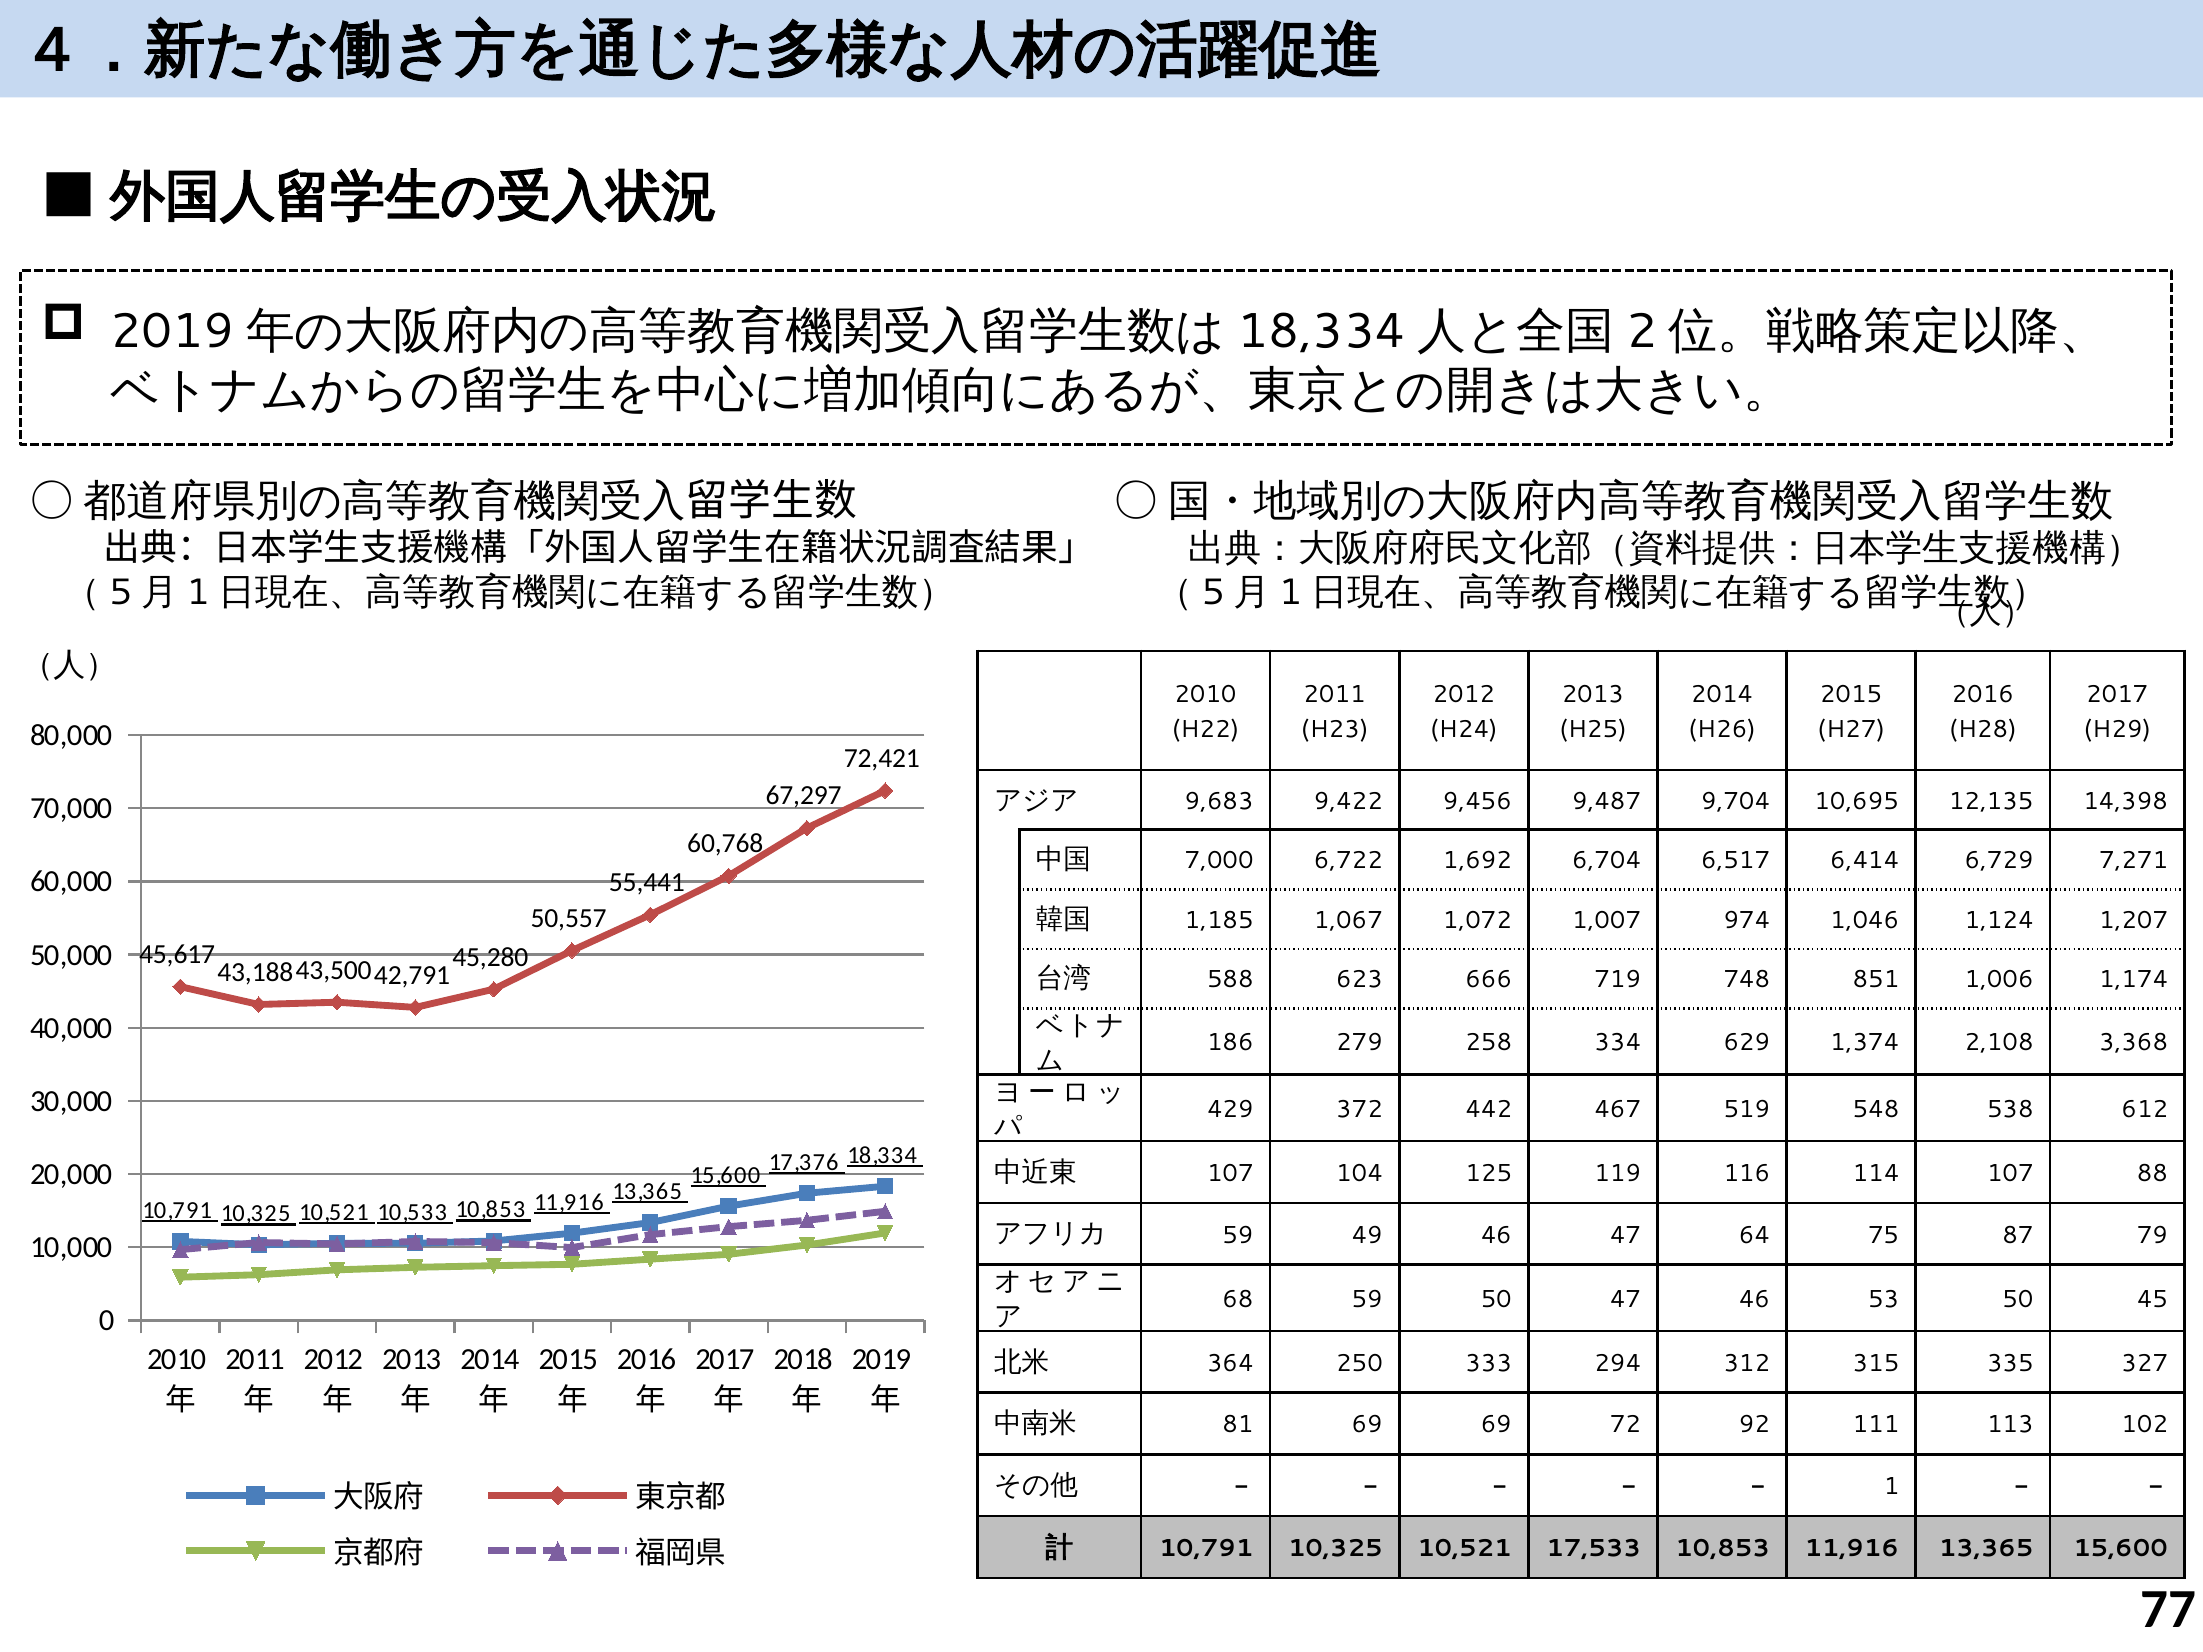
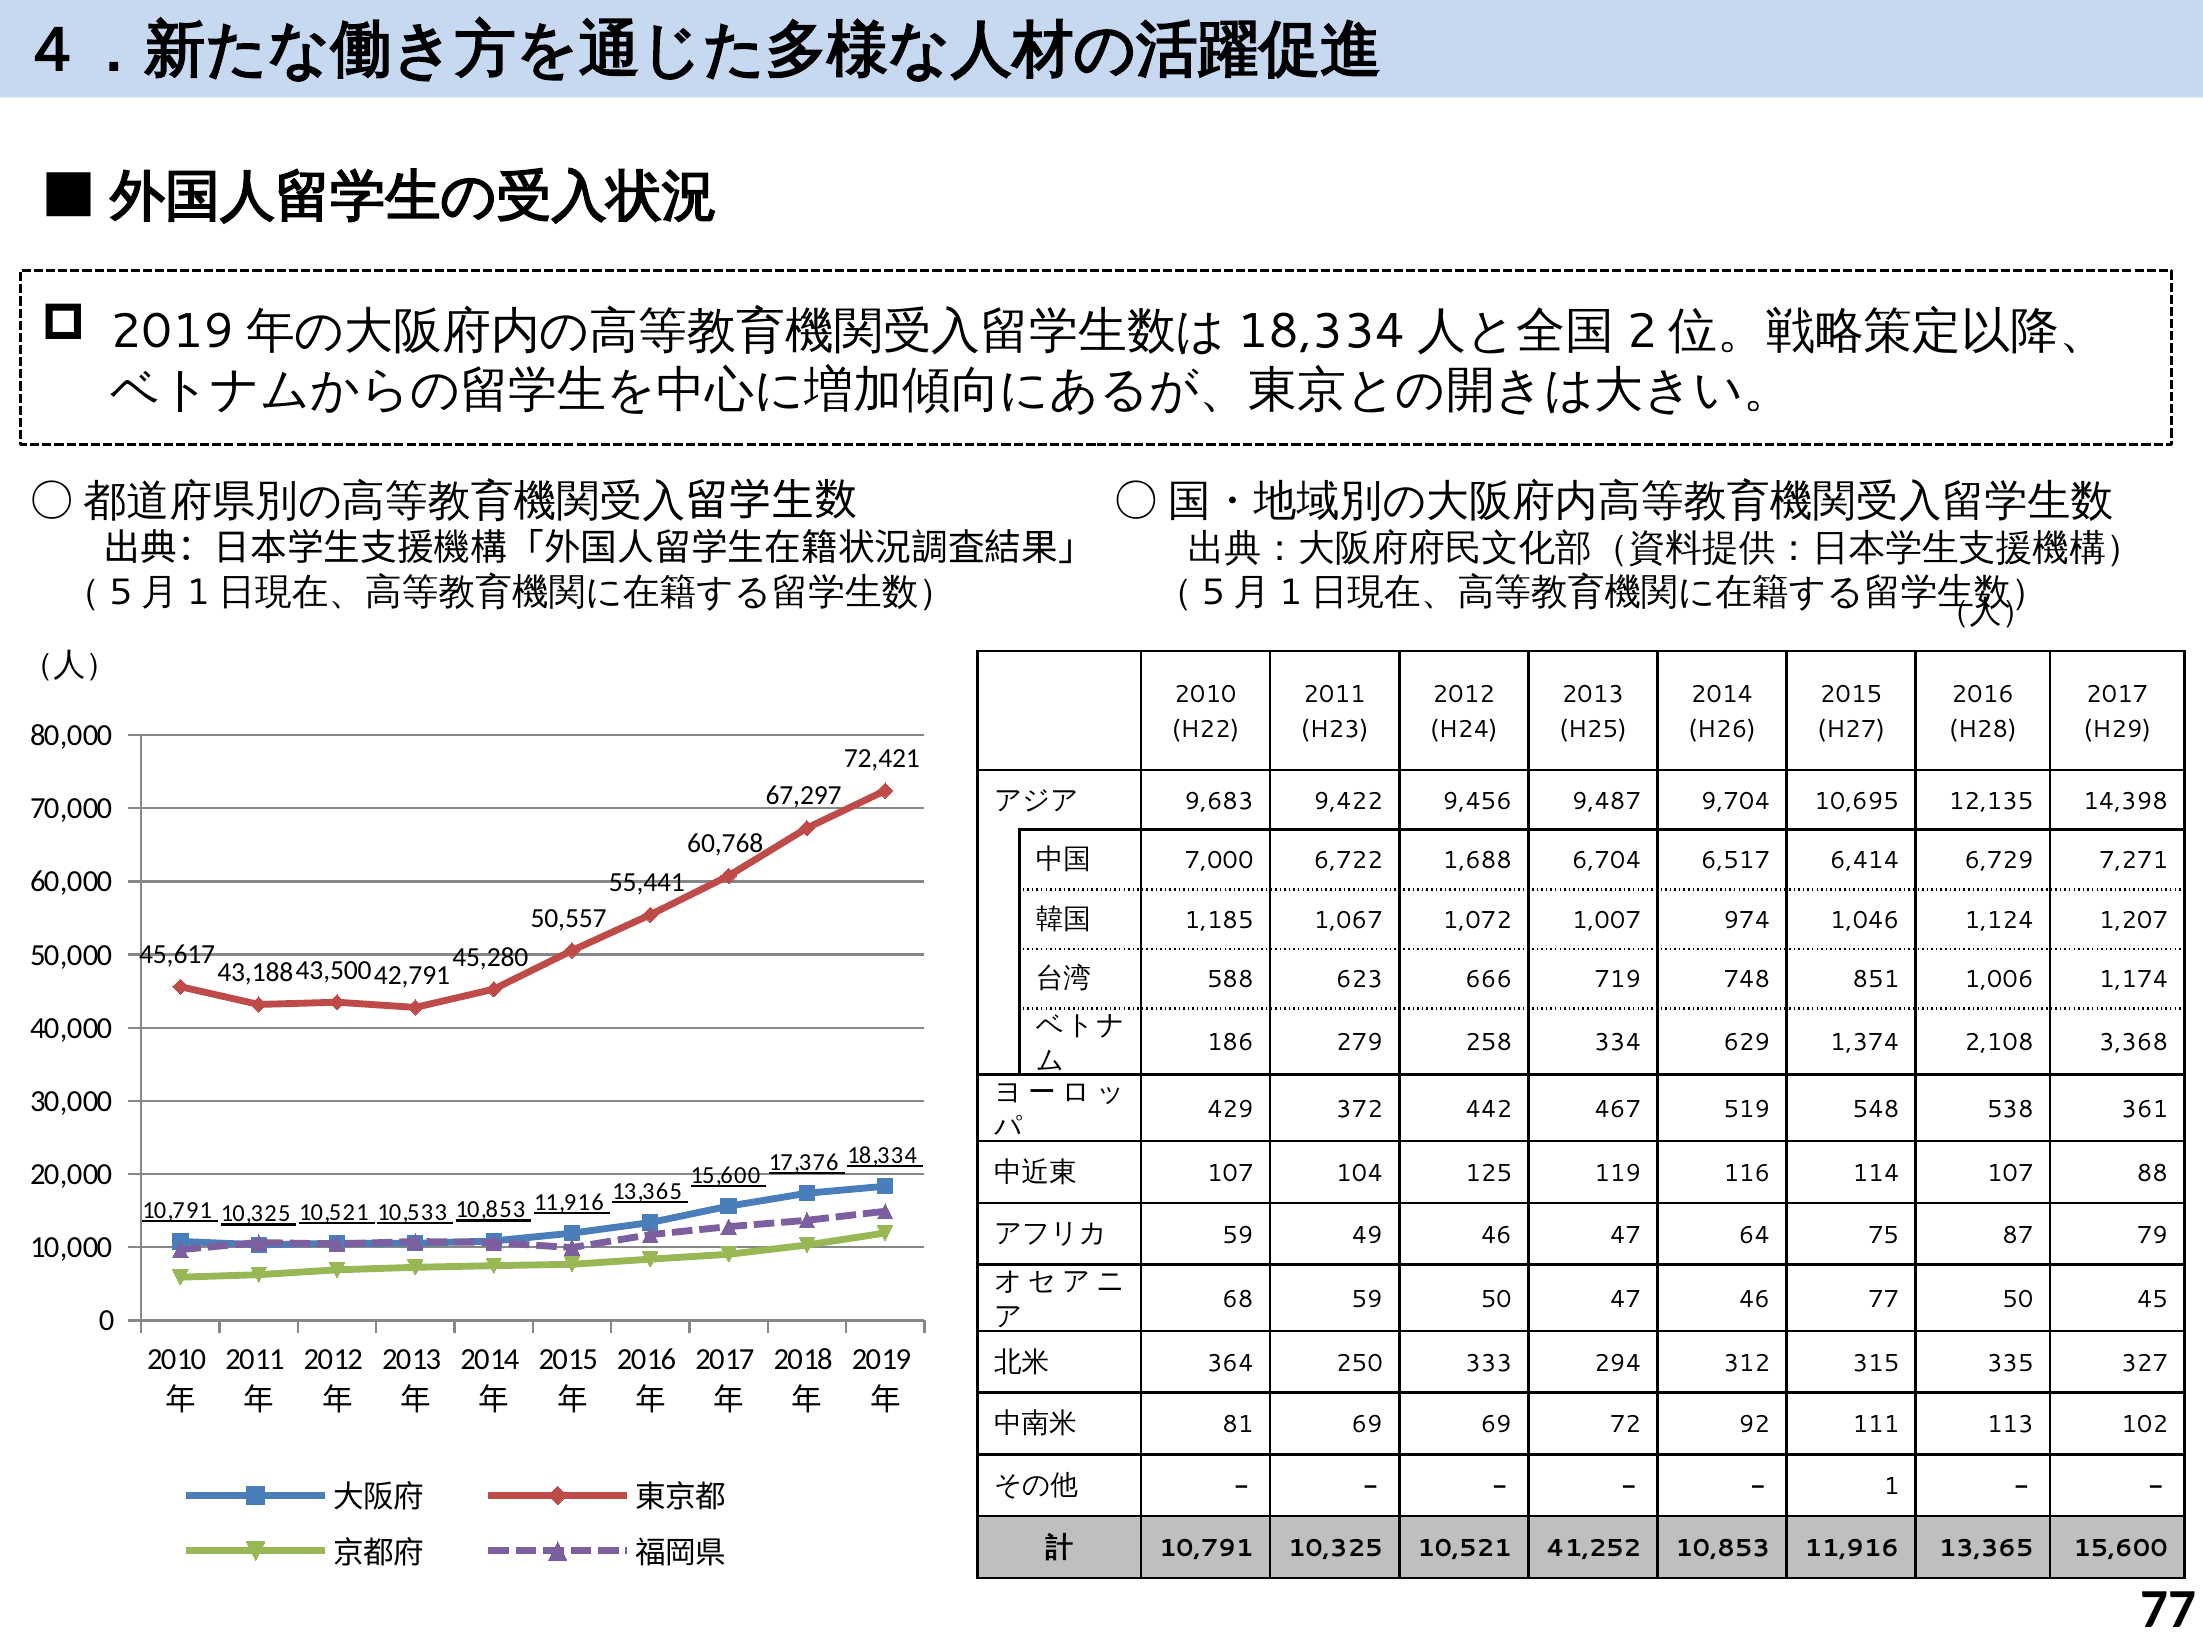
1,692: 1,692 -> 1,688
612: 612 -> 361
46 53: 53 -> 77
17,533: 17,533 -> 41,252
